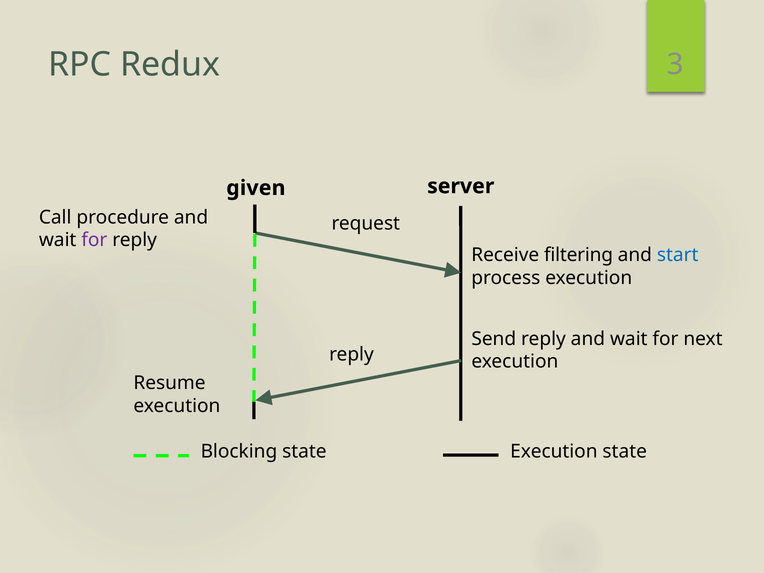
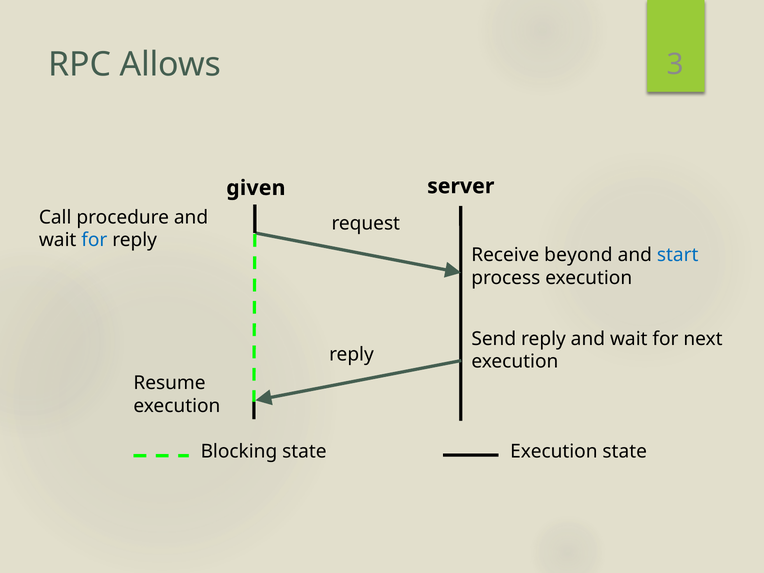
Redux: Redux -> Allows
for at (94, 240) colour: purple -> blue
filtering: filtering -> beyond
